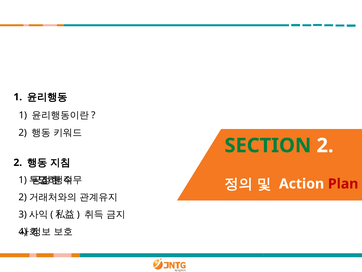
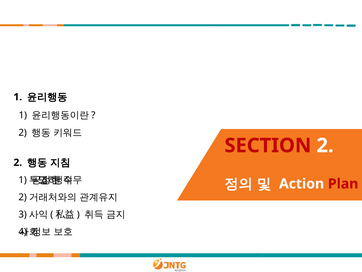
SECTION colour: green -> red
